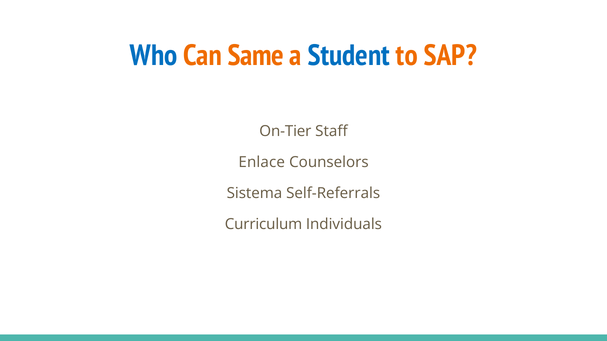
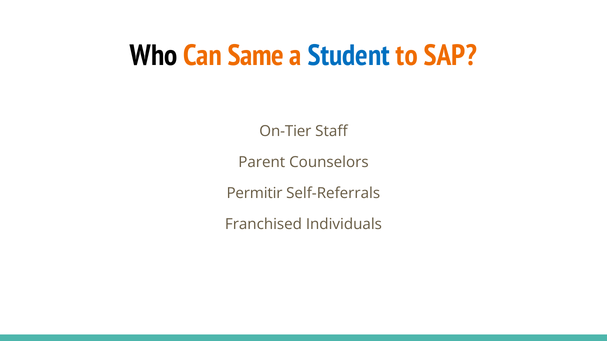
Who colour: blue -> black
Enlace: Enlace -> Parent
Sistema: Sistema -> Permitir
Curriculum: Curriculum -> Franchised
